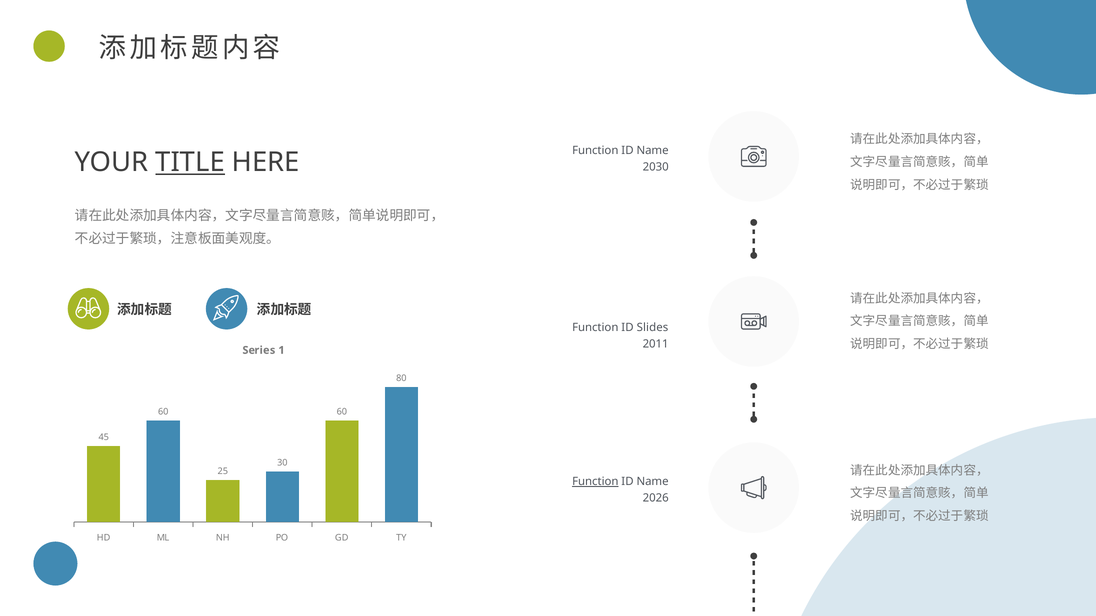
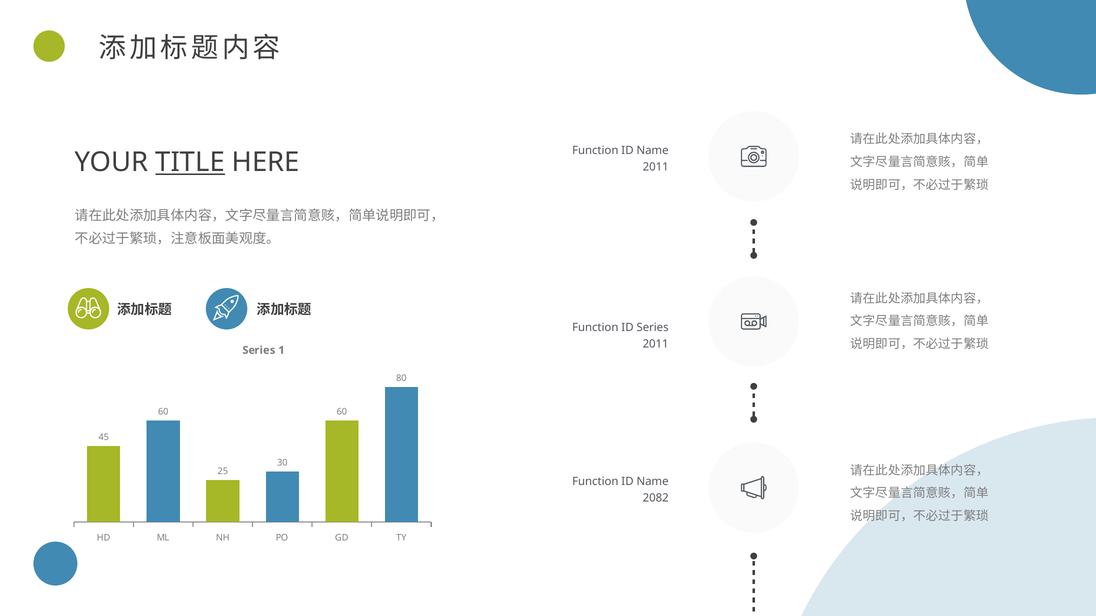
2030 at (656, 167): 2030 -> 2011
ID Slides: Slides -> Series
Function at (595, 482) underline: present -> none
2026: 2026 -> 2082
